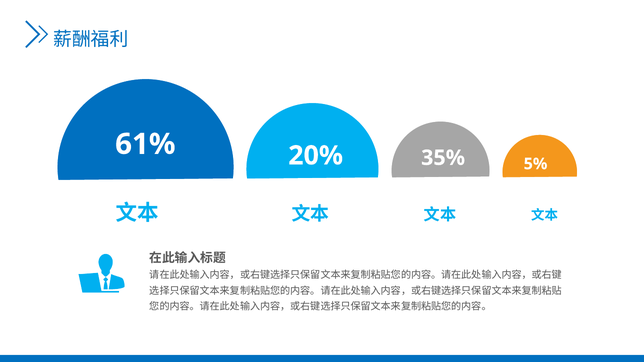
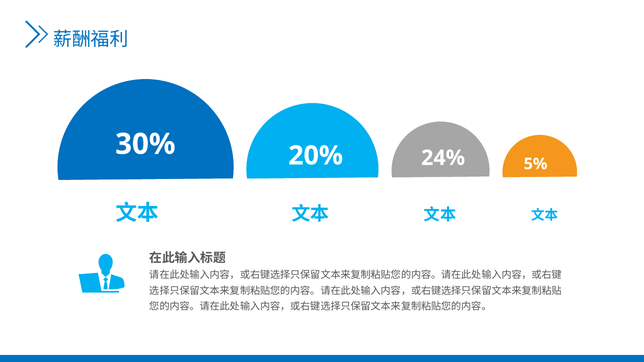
61%: 61% -> 30%
35%: 35% -> 24%
